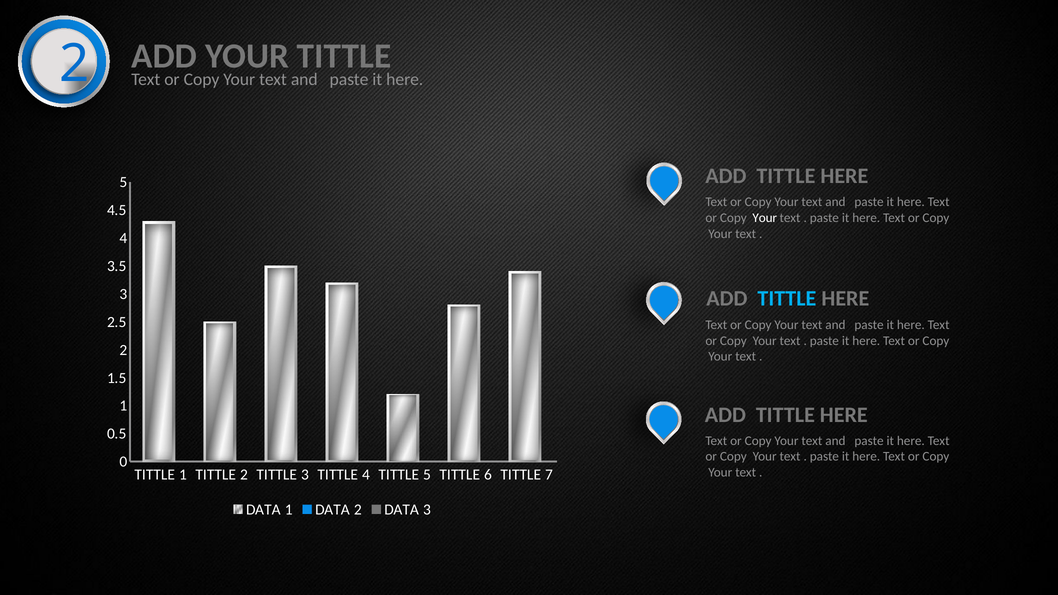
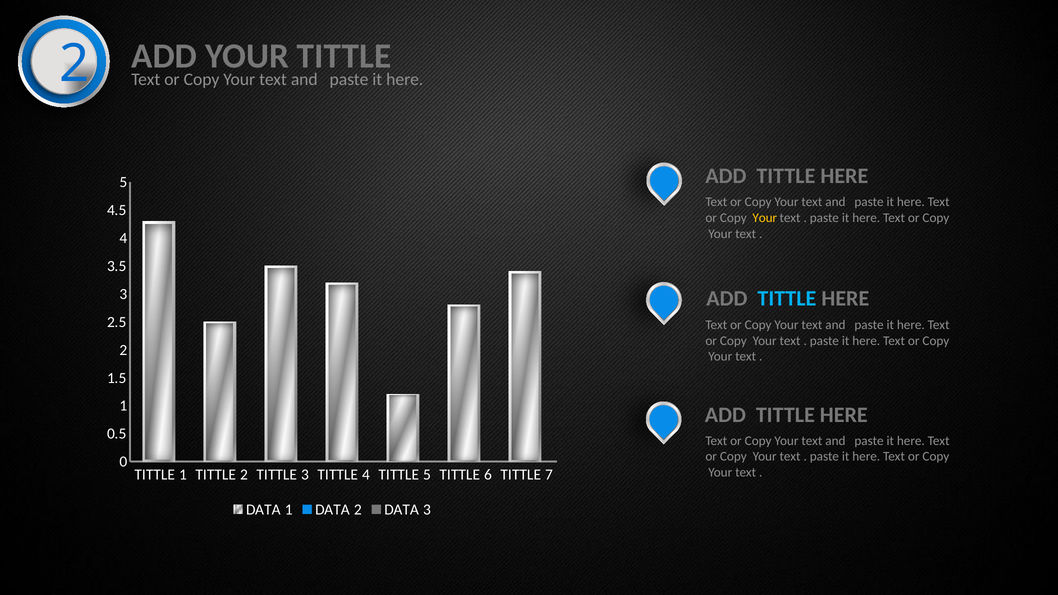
Your at (765, 218) colour: white -> yellow
